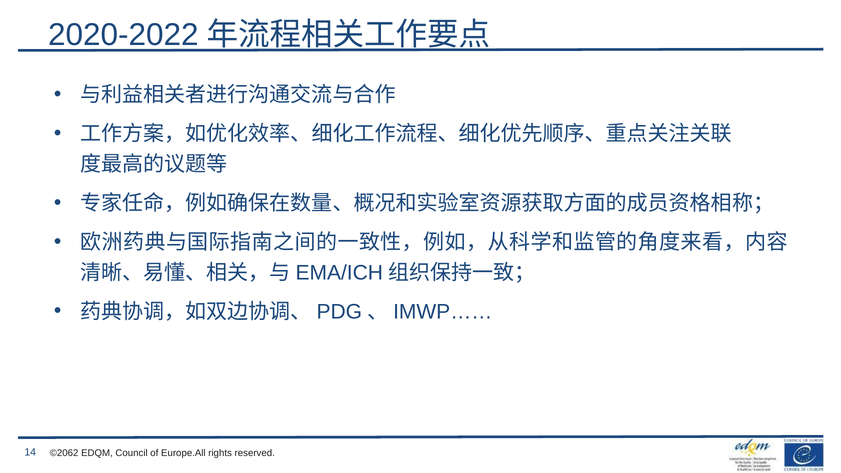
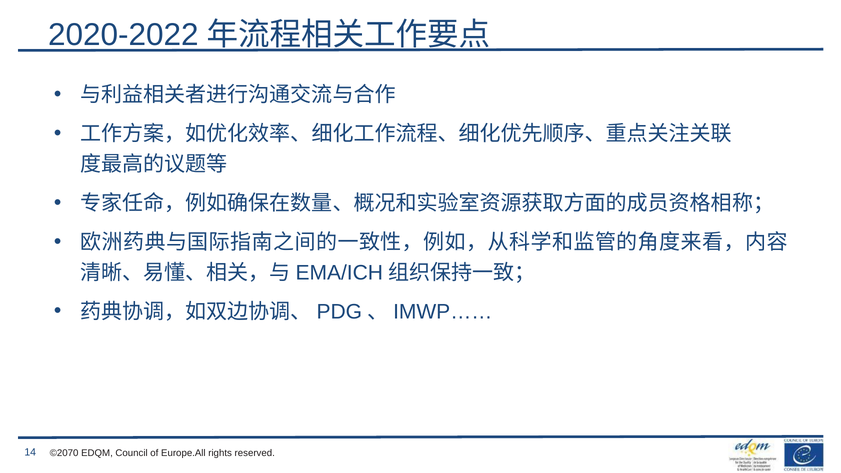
©2062: ©2062 -> ©2070
